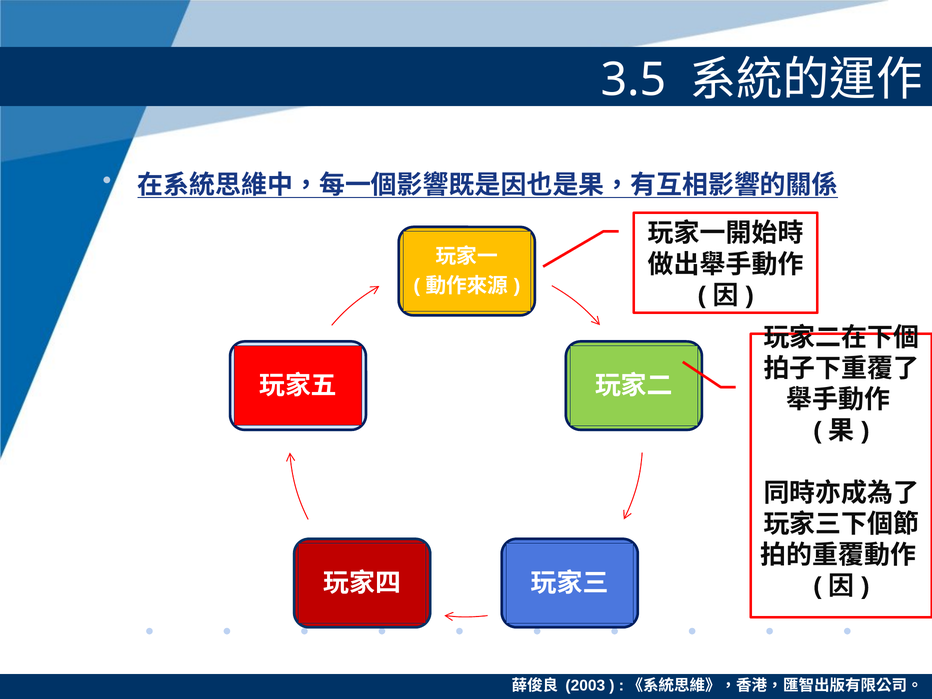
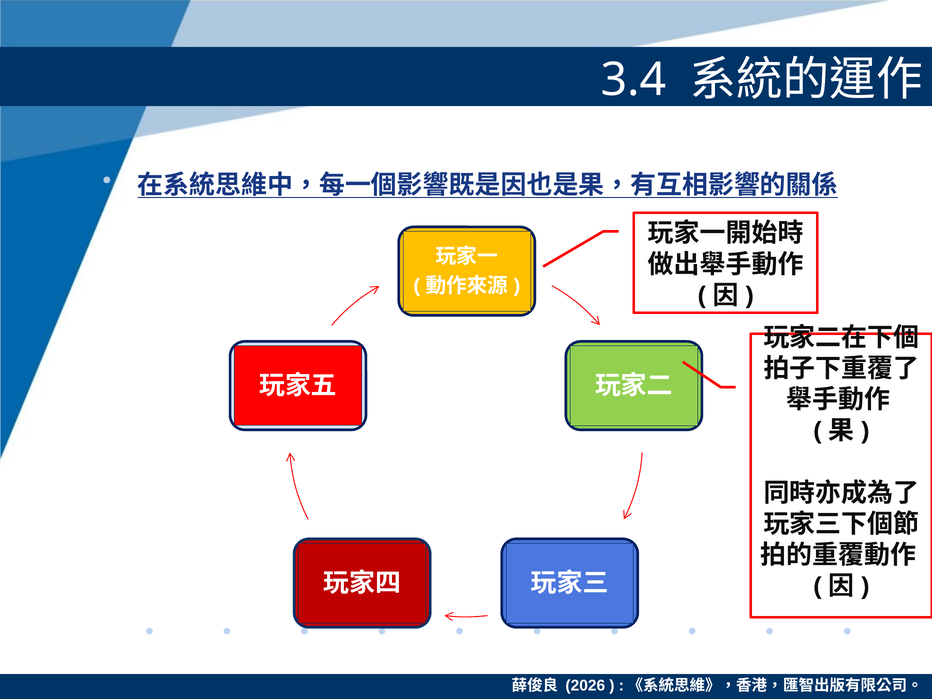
3.5: 3.5 -> 3.4
2003: 2003 -> 2026
